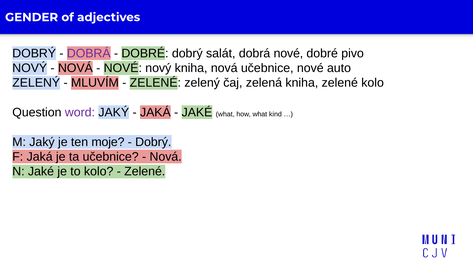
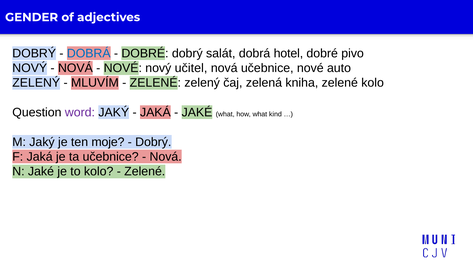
DOBRÁ at (89, 53) colour: purple -> blue
dobrá nové: nové -> hotel
nový kniha: kniha -> učitel
